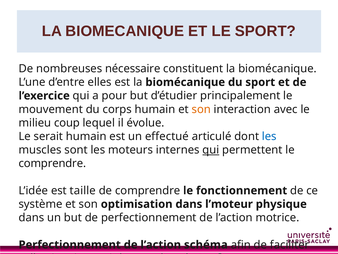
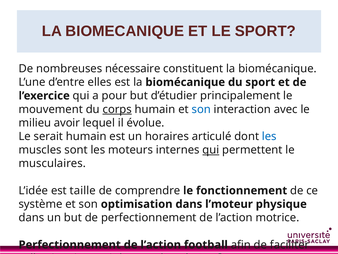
corps underline: none -> present
son at (201, 109) colour: orange -> blue
coup: coup -> avoir
effectué: effectué -> horaires
comprendre at (52, 163): comprendre -> musculaires
schéma: schéma -> football
